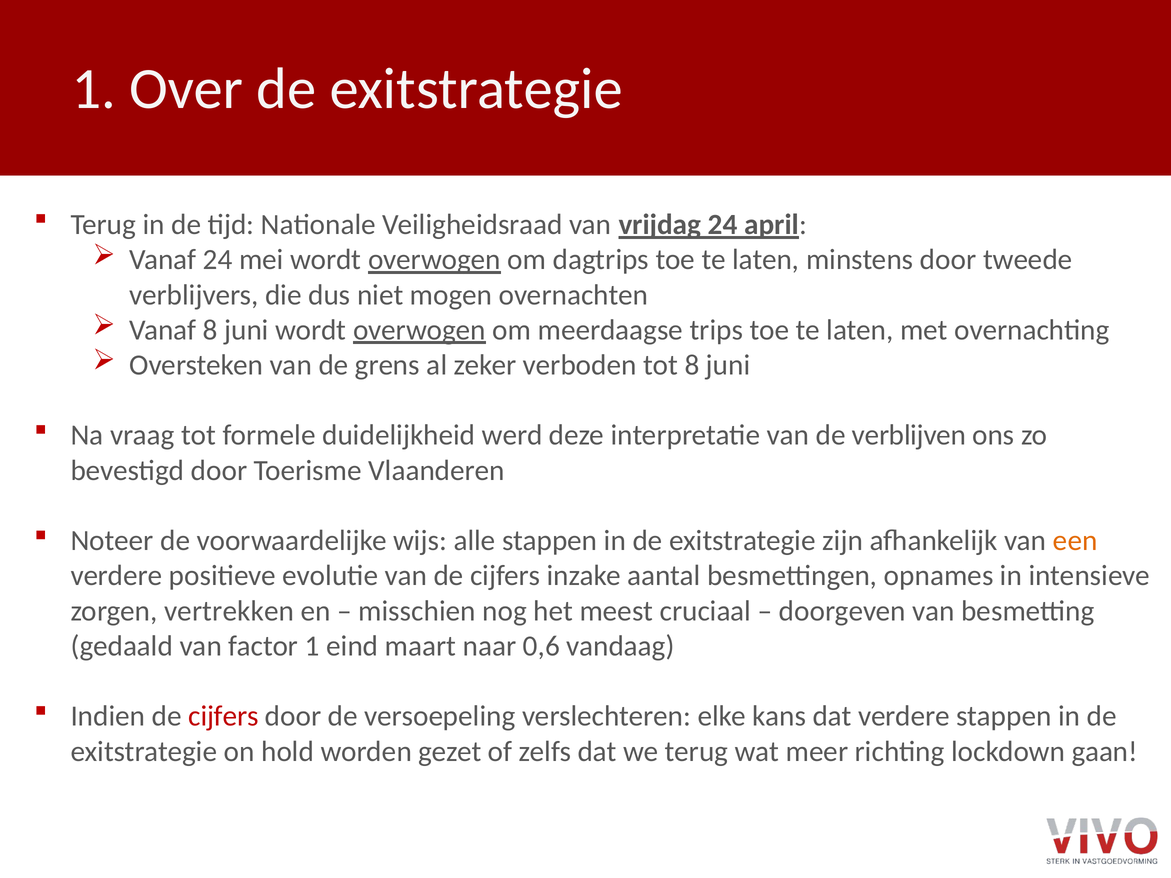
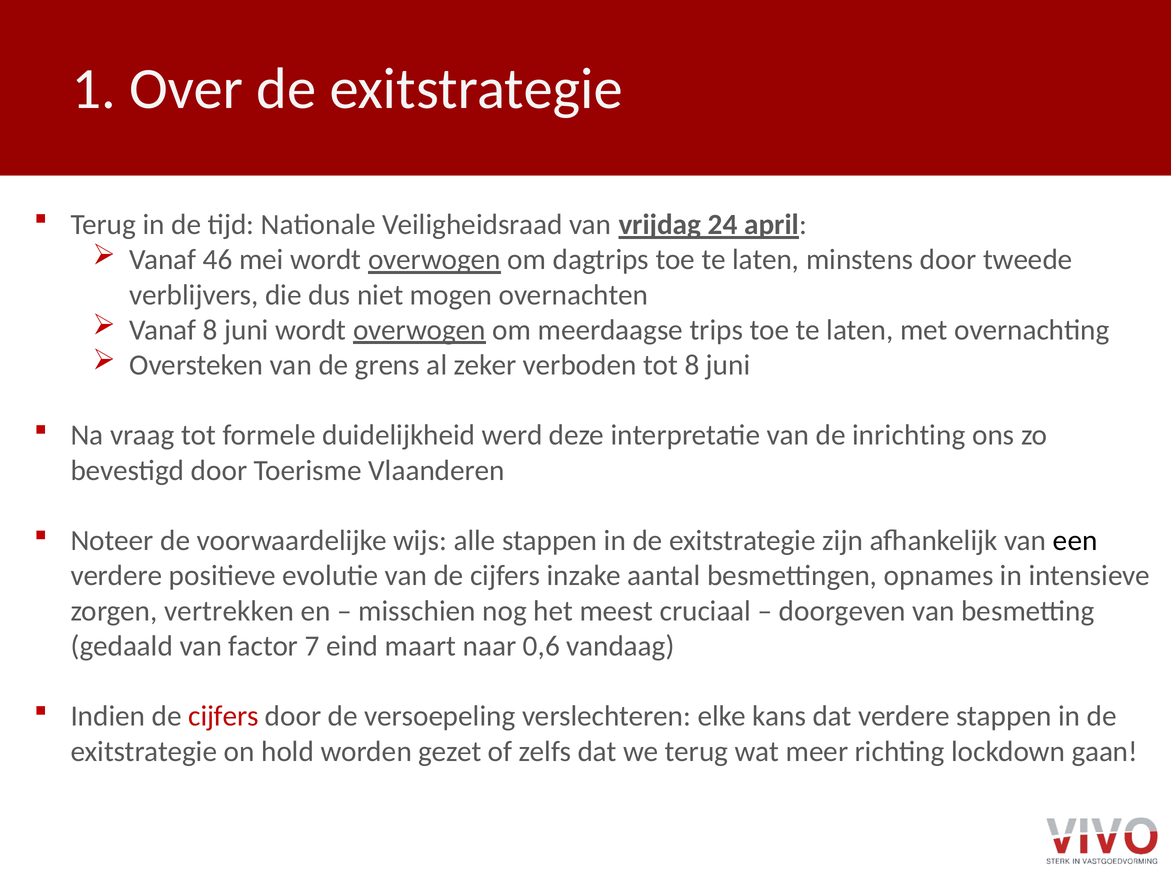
Vanaf 24: 24 -> 46
verblijven: verblijven -> inrichting
een colour: orange -> black
factor 1: 1 -> 7
